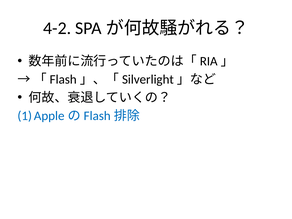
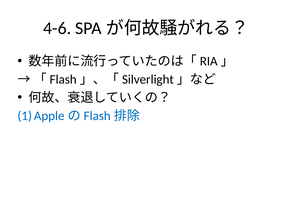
4-2: 4-2 -> 4-6
